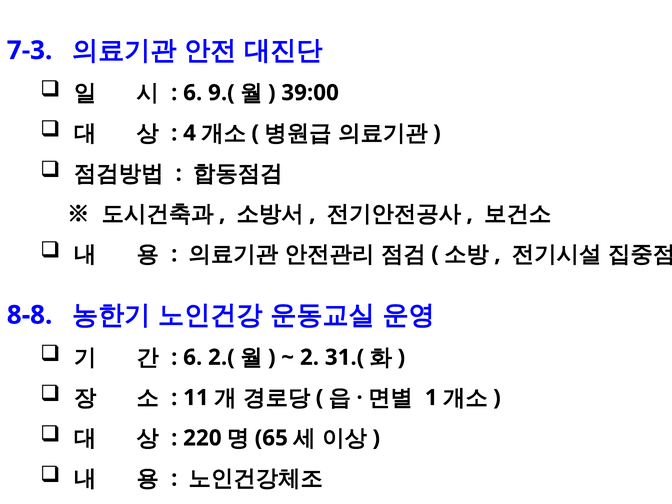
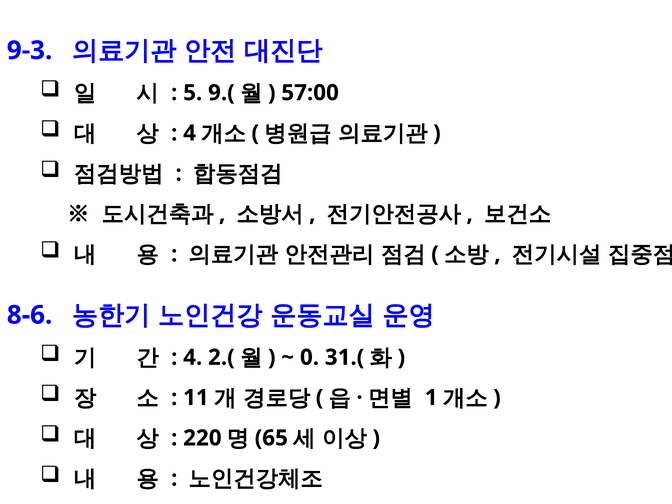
7-3: 7-3 -> 9-3
6 at (193, 93): 6 -> 5
39:00: 39:00 -> 57:00
8-8: 8-8 -> 8-6
6 at (193, 357): 6 -> 4
2: 2 -> 0
